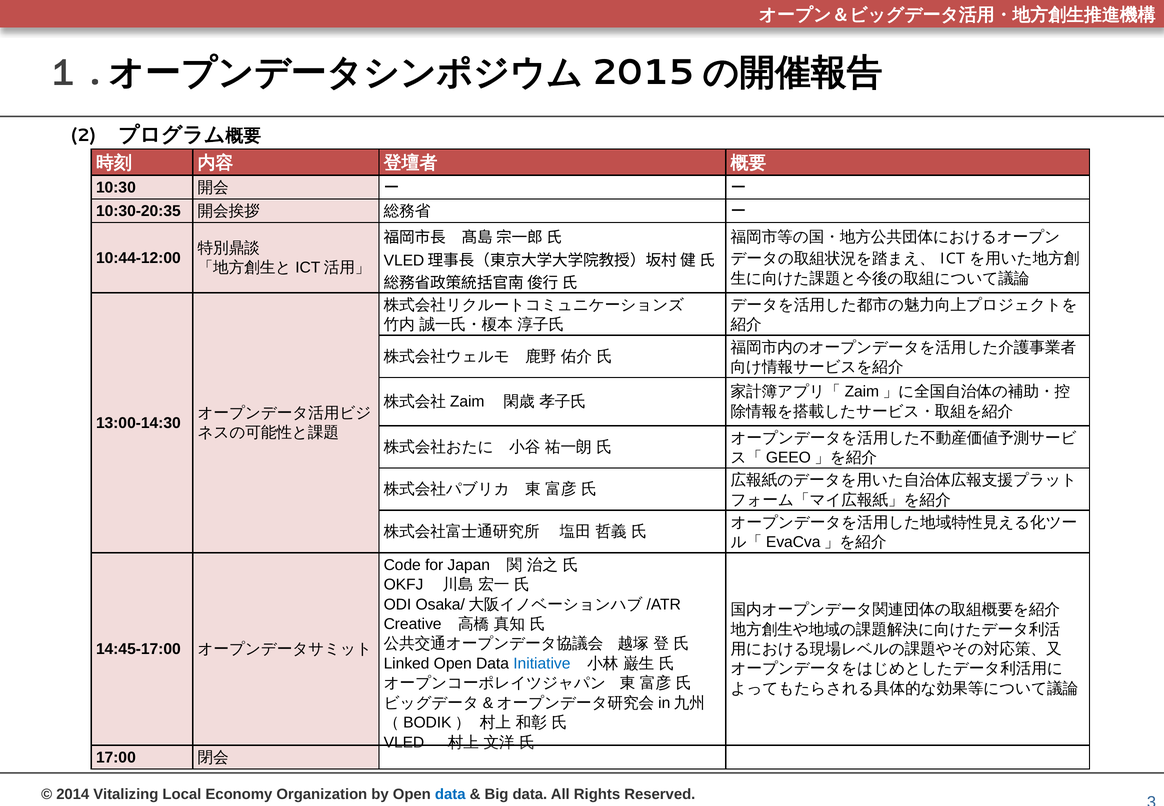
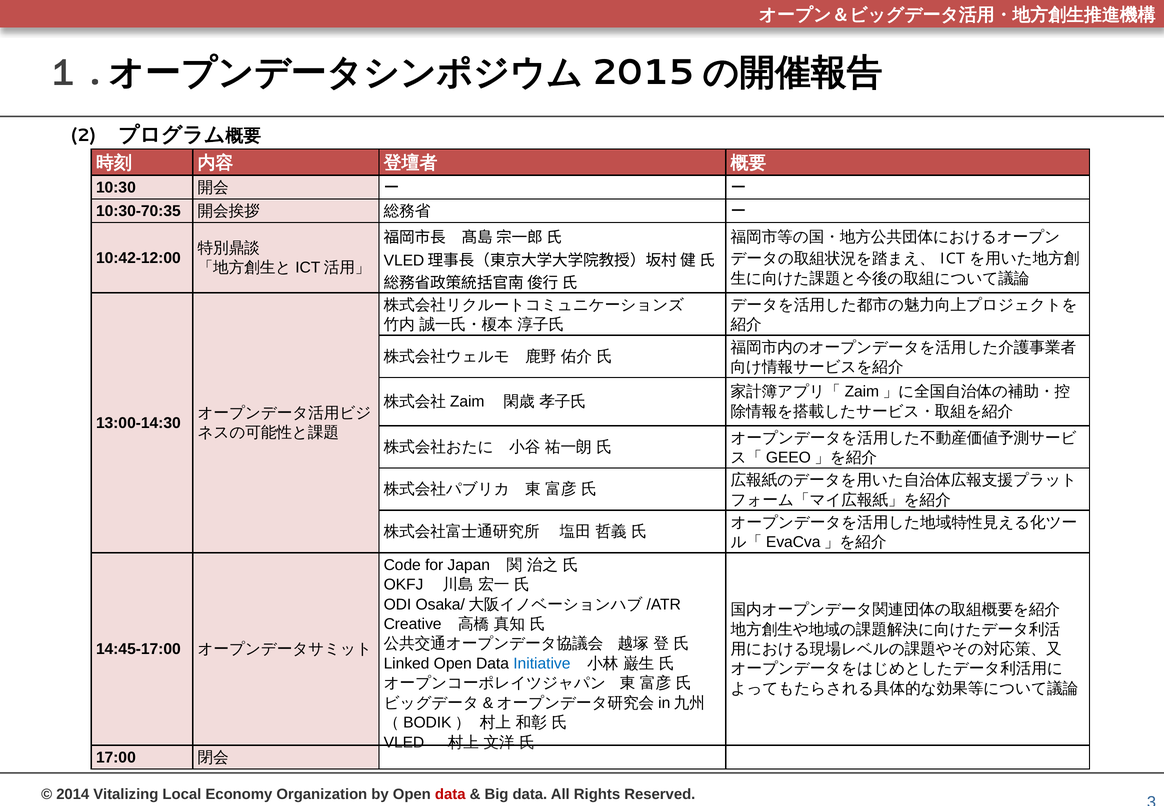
10:30-20:35: 10:30-20:35 -> 10:30-70:35
10:44-12:00: 10:44-12:00 -> 10:42-12:00
data at (450, 794) colour: blue -> red
